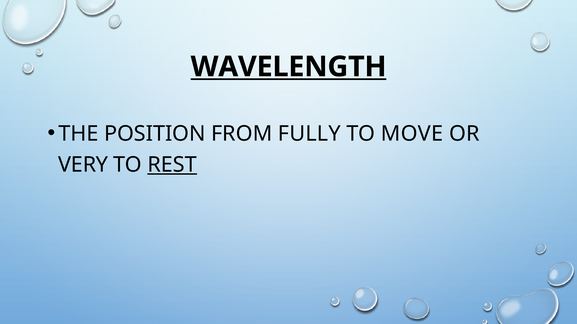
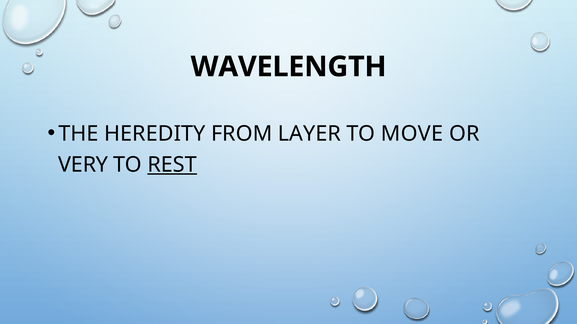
WAVELENGTH underline: present -> none
POSITION: POSITION -> HEREDITY
FULLY: FULLY -> LAYER
